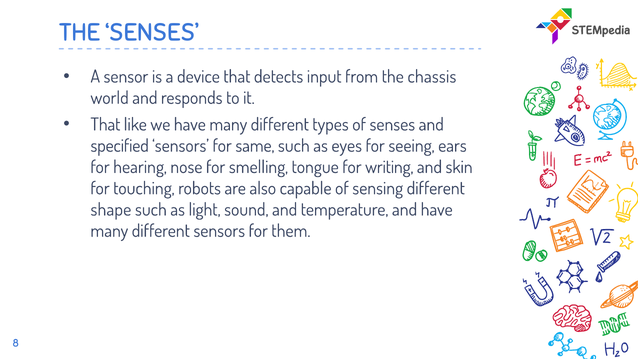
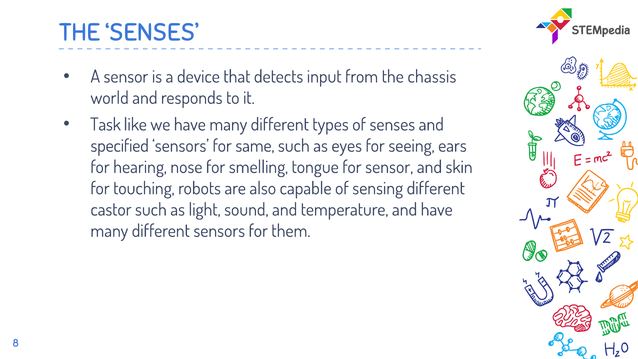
That at (105, 125): That -> Task
for writing: writing -> sensor
shape: shape -> castor
